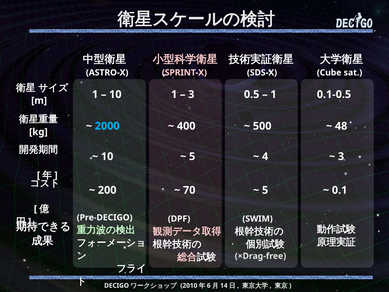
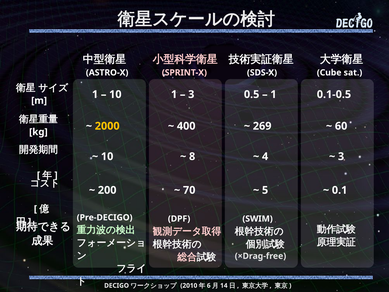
2000 colour: light blue -> yellow
500: 500 -> 269
48: 48 -> 60
5 at (192, 156): 5 -> 8
